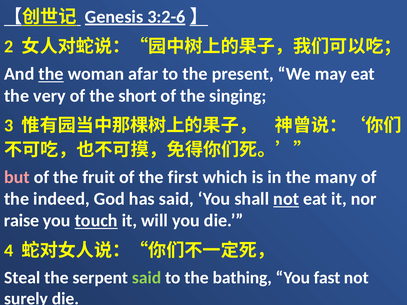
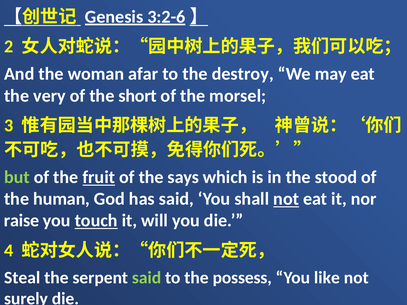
the at (51, 74) underline: present -> none
present: present -> destroy
singing: singing -> morsel
but colour: pink -> light green
fruit underline: none -> present
first: first -> says
many: many -> stood
indeed: indeed -> human
bathing: bathing -> possess
fast: fast -> like
